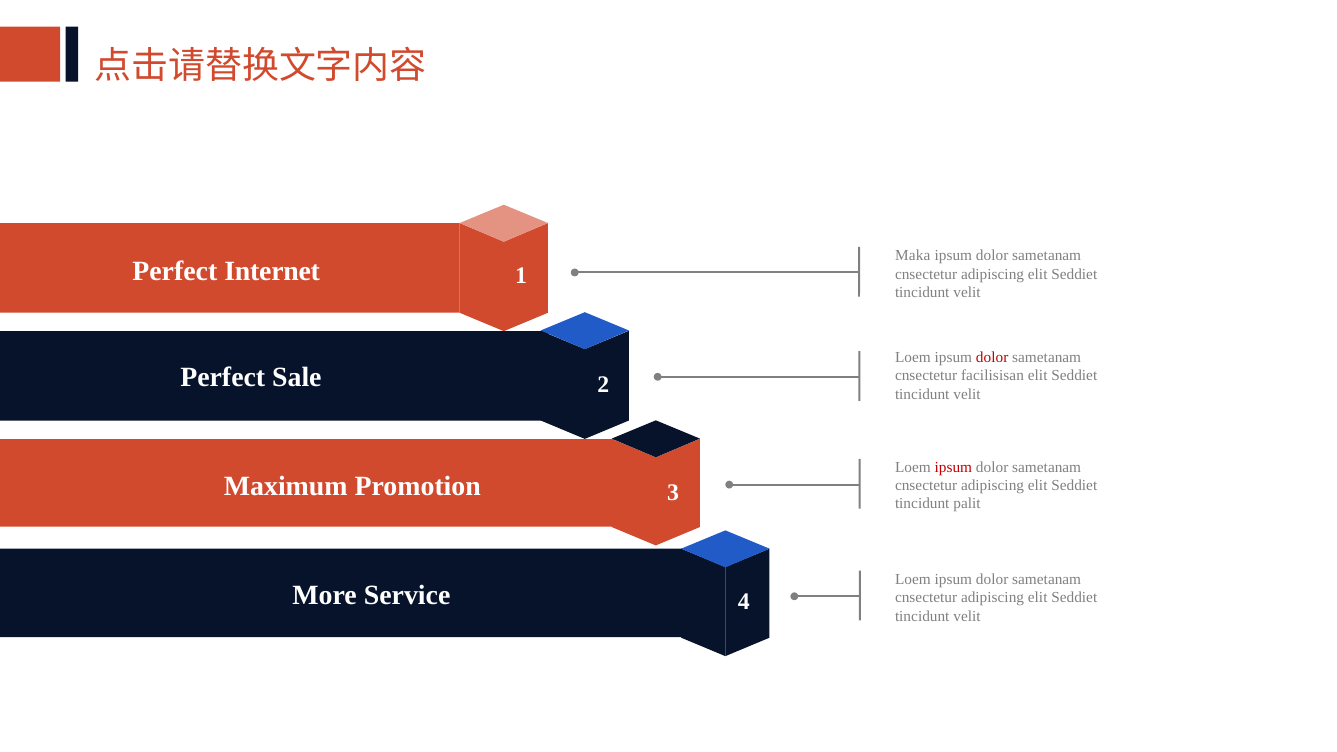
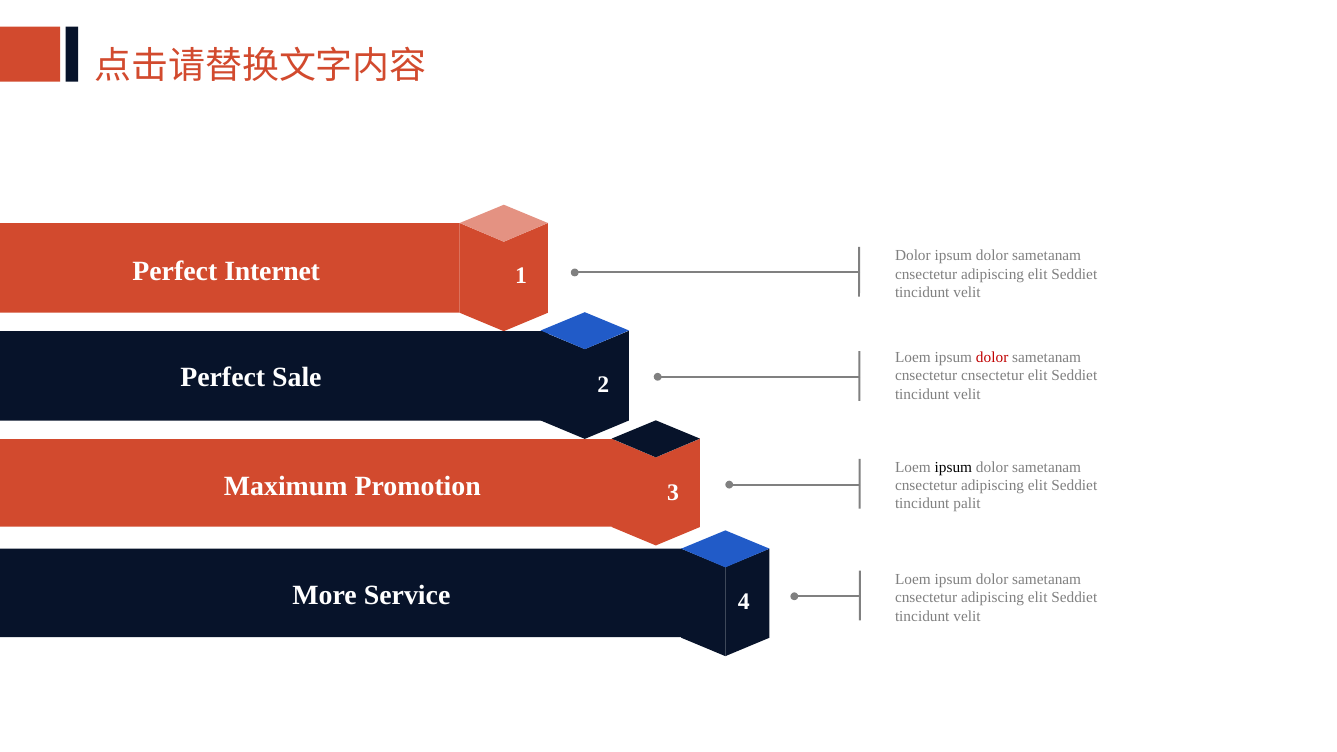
Maka at (913, 256): Maka -> Dolor
cnsectetur facilisisan: facilisisan -> cnsectetur
ipsum at (953, 467) colour: red -> black
